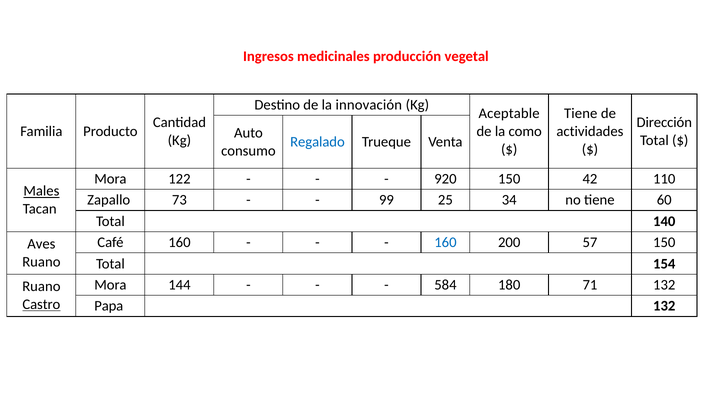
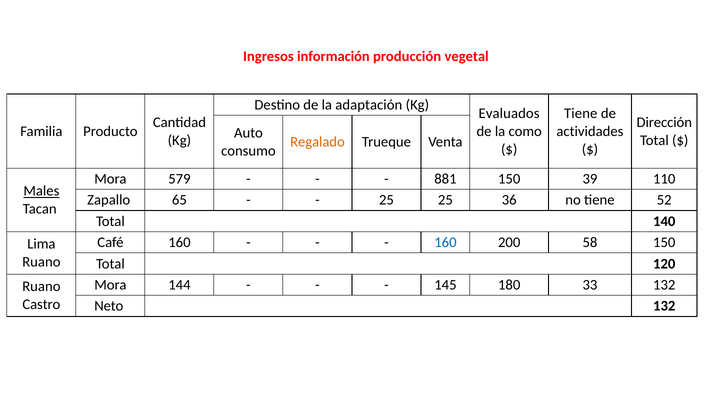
medicinales: medicinales -> información
innovación: innovación -> adaptación
Aceptable: Aceptable -> Evaluados
Regalado colour: blue -> orange
122: 122 -> 579
920: 920 -> 881
42: 42 -> 39
73: 73 -> 65
99 at (386, 200): 99 -> 25
34: 34 -> 36
60: 60 -> 52
57: 57 -> 58
Aves: Aves -> Lima
154: 154 -> 120
584: 584 -> 145
71: 71 -> 33
Castro underline: present -> none
Papa: Papa -> Neto
